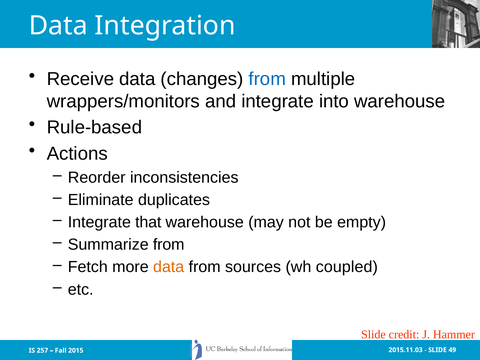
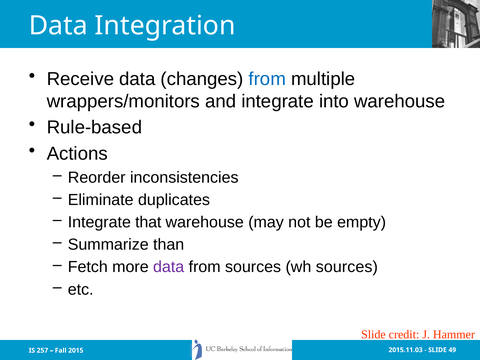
Summarize from: from -> than
data at (169, 267) colour: orange -> purple
wh coupled: coupled -> sources
